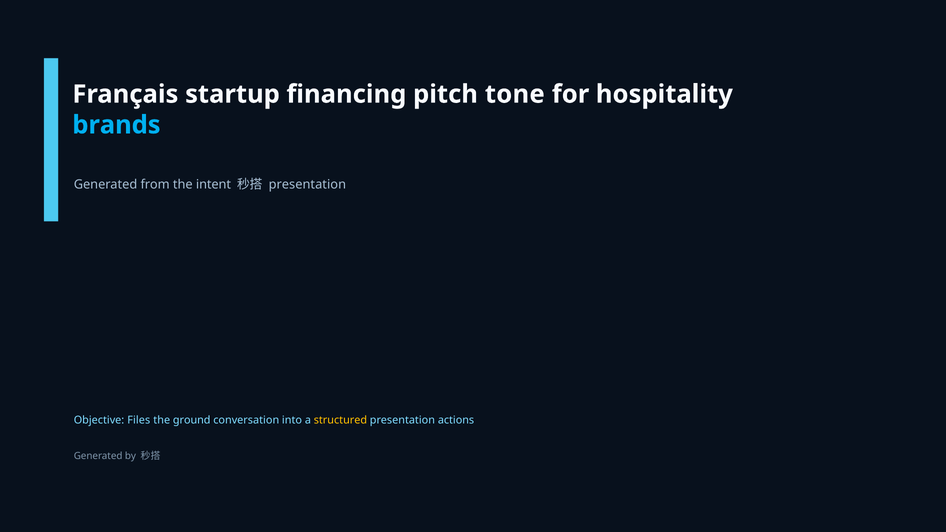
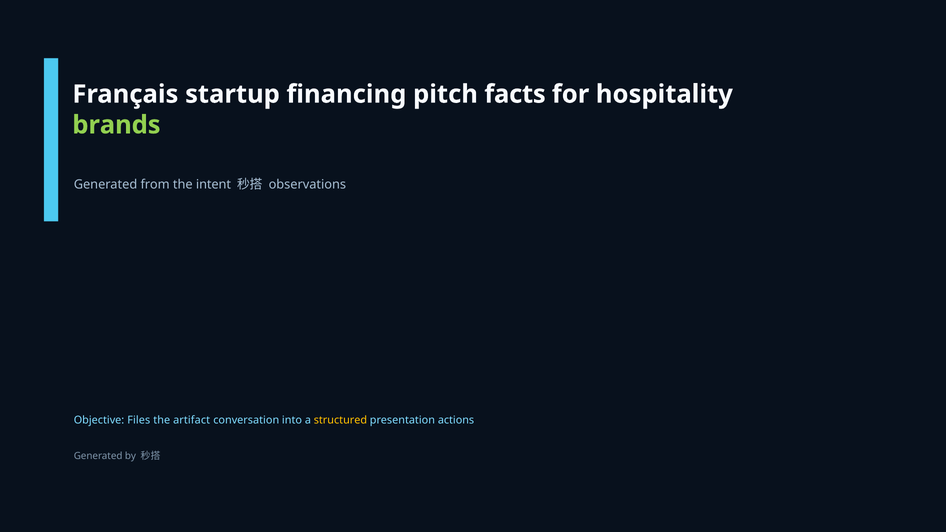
tone: tone -> facts
brands colour: light blue -> light green
presentation at (307, 185): presentation -> observations
ground: ground -> artifact
